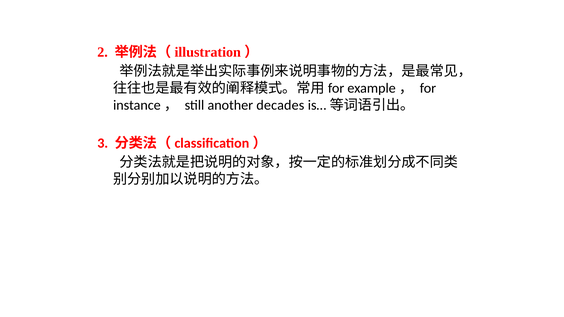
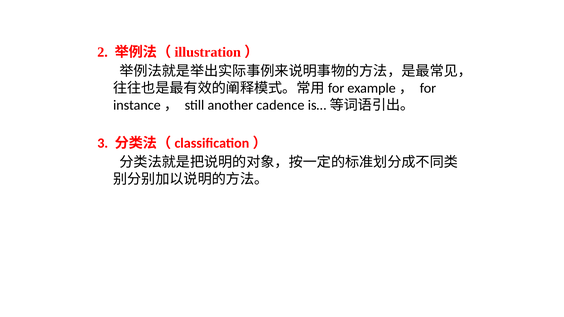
decades: decades -> cadence
